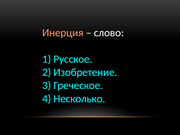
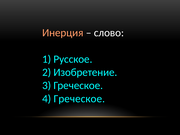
Несколько at (79, 99): Несколько -> Греческое
